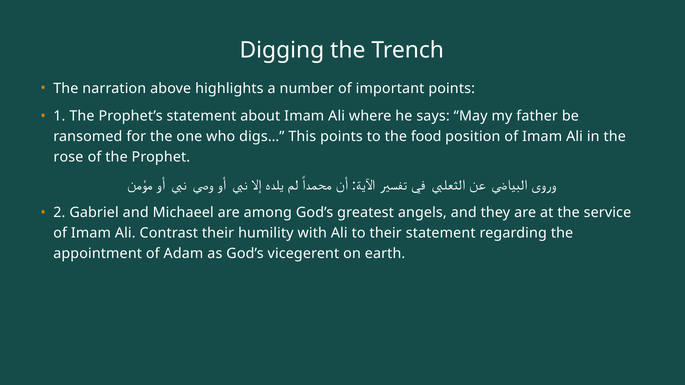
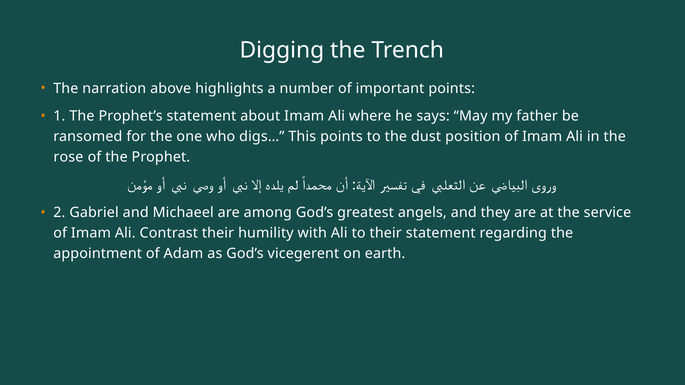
food: food -> dust
